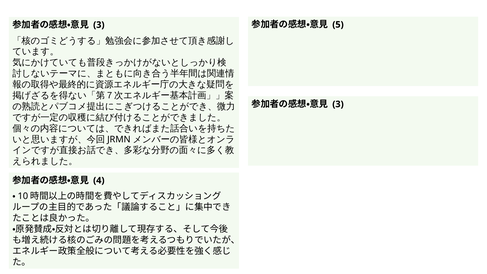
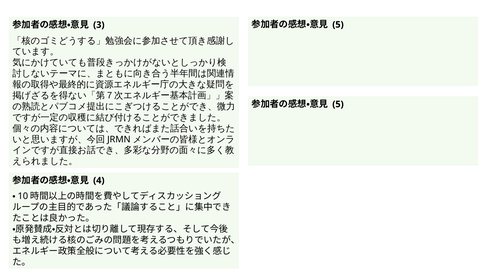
3 at (338, 104): 3 -> 5
